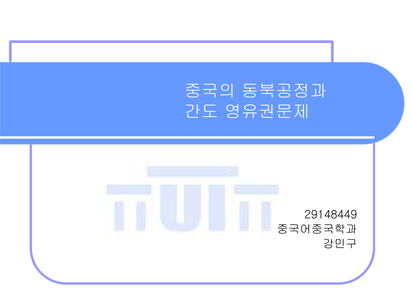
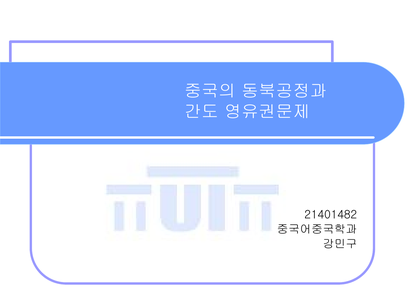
29148449: 29148449 -> 21401482
